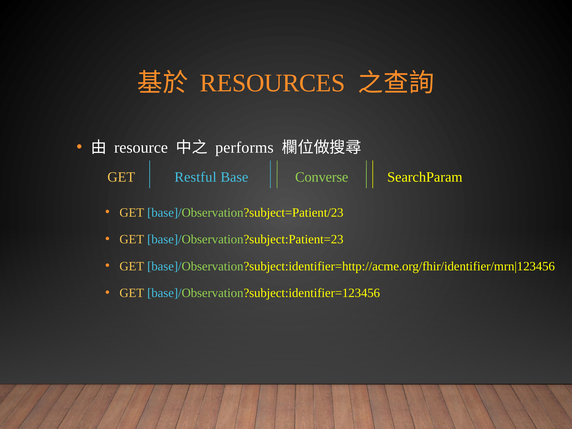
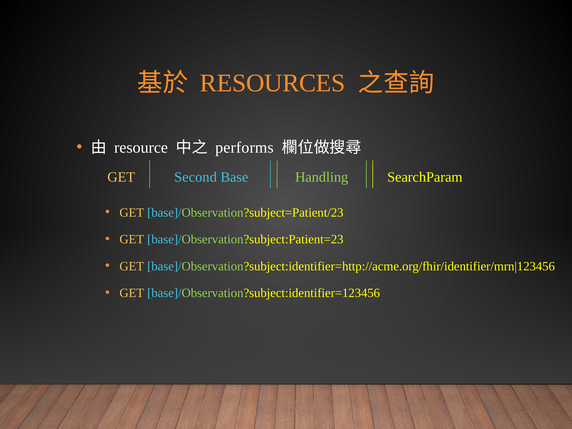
Restful: Restful -> Second
Converse: Converse -> Handling
